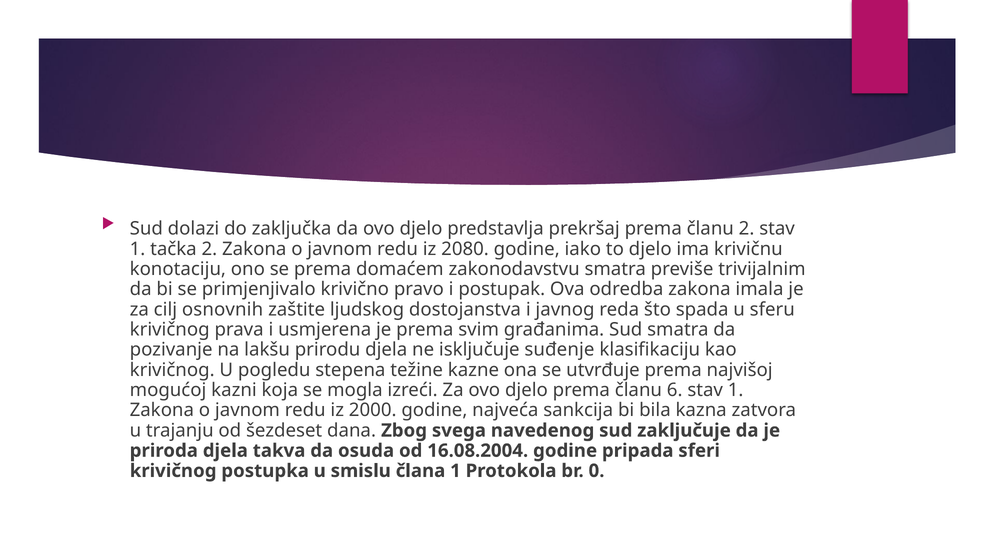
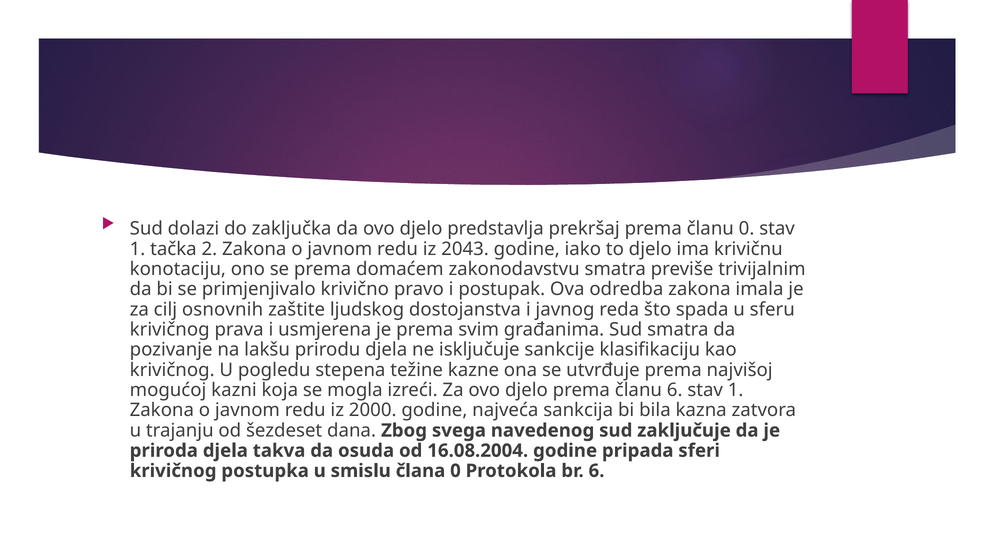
članu 2: 2 -> 0
2080: 2080 -> 2043
suđenje: suđenje -> sankcije
člana 1: 1 -> 0
br 0: 0 -> 6
